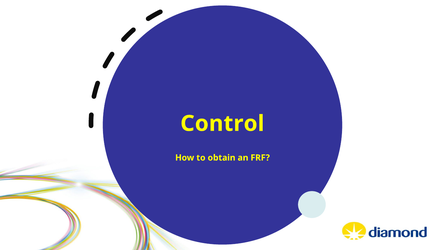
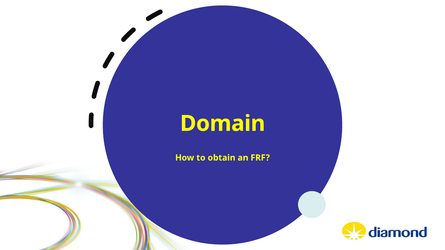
Control: Control -> Domain
